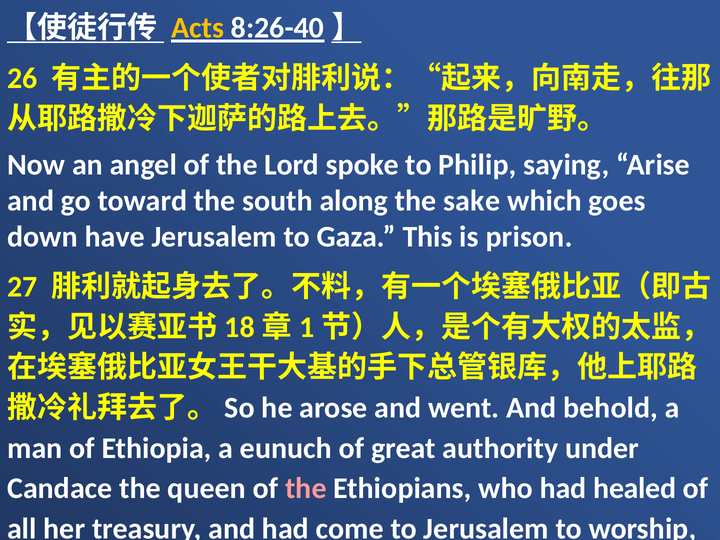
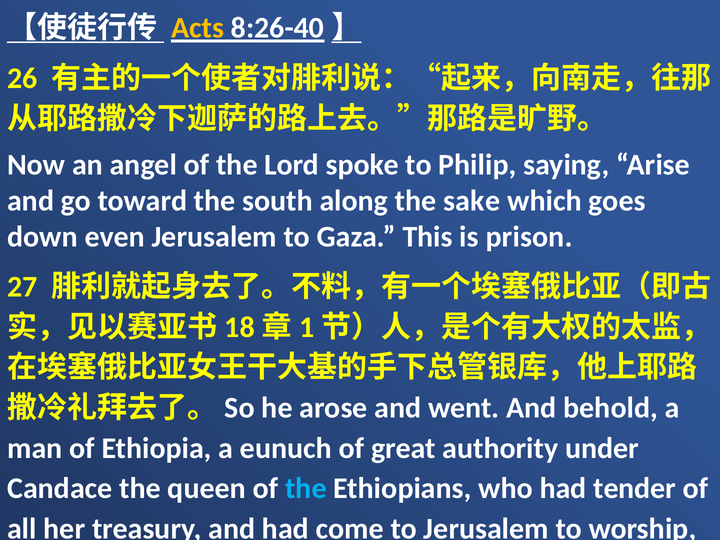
have: have -> even
the at (306, 488) colour: pink -> light blue
healed: healed -> tender
